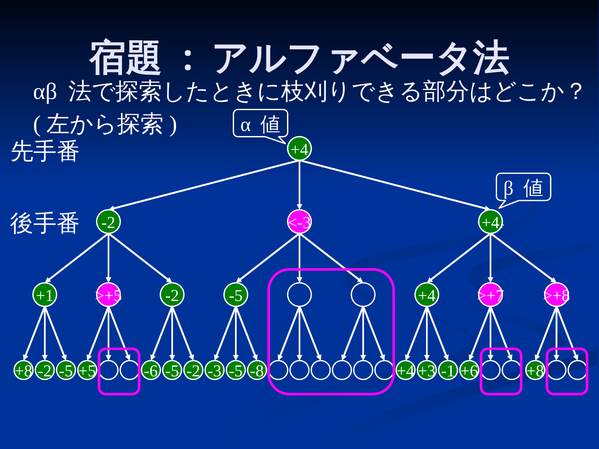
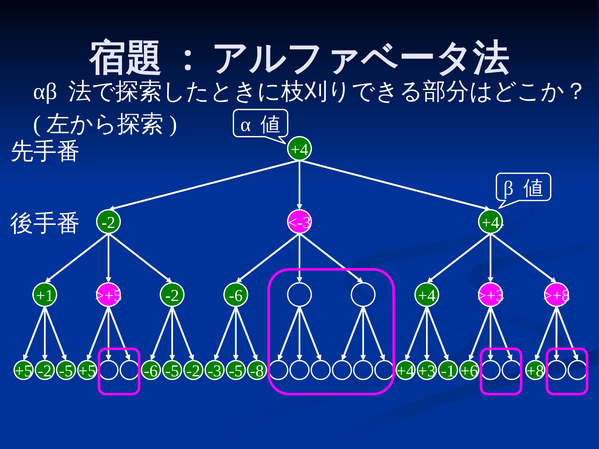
-5 at (236, 296): -5 -> -6
>+7: >+7 -> >+3
+8 at (24, 371): +8 -> +5
